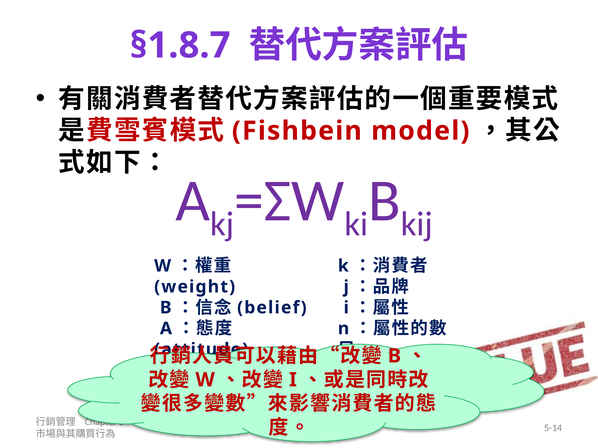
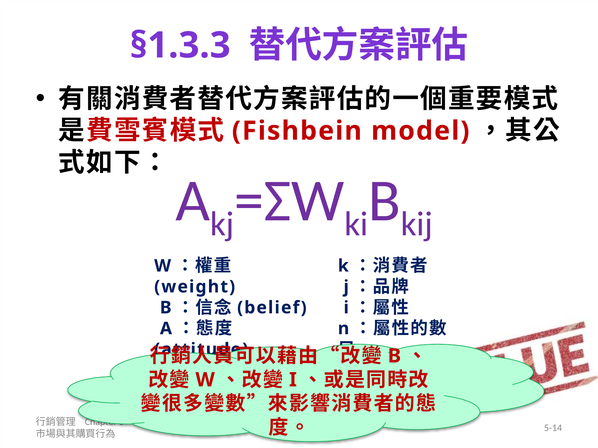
§1.8.7: §1.8.7 -> §1.3.3
